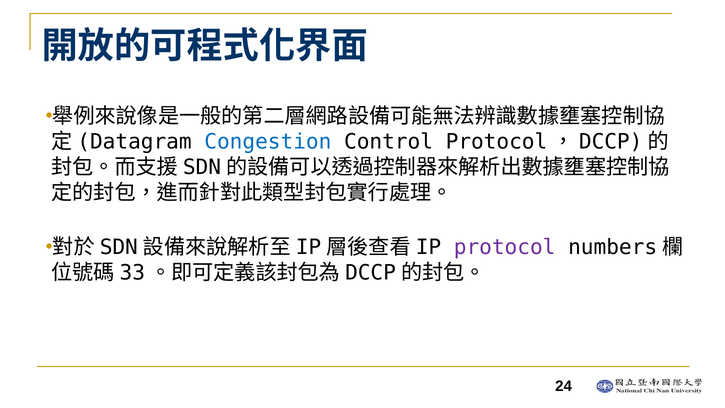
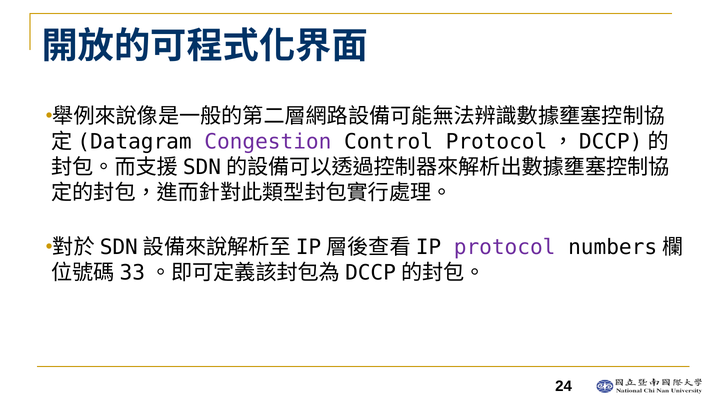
Congestion colour: blue -> purple
